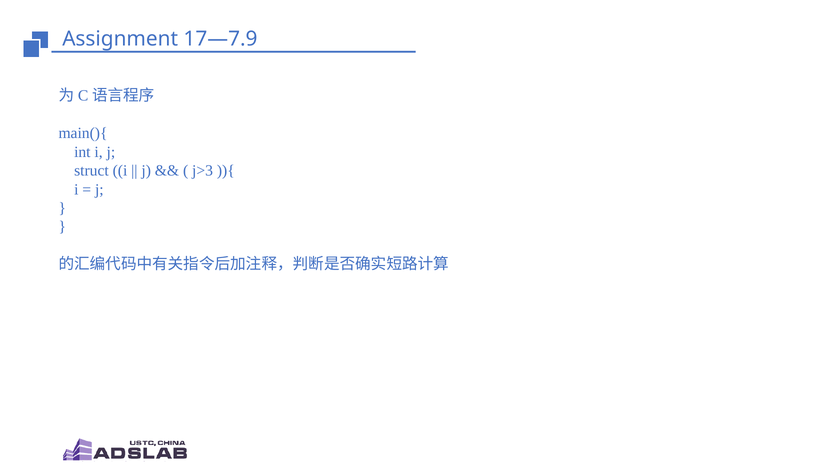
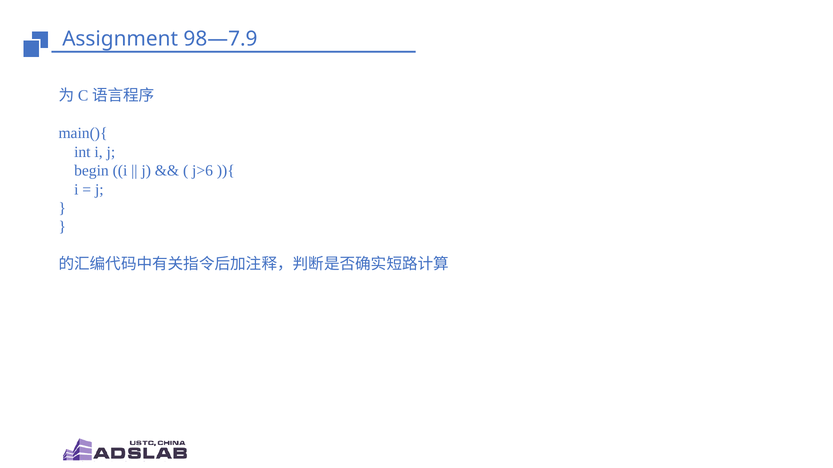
17—7.9: 17—7.9 -> 98—7.9
struct: struct -> begin
j>3: j>3 -> j>6
